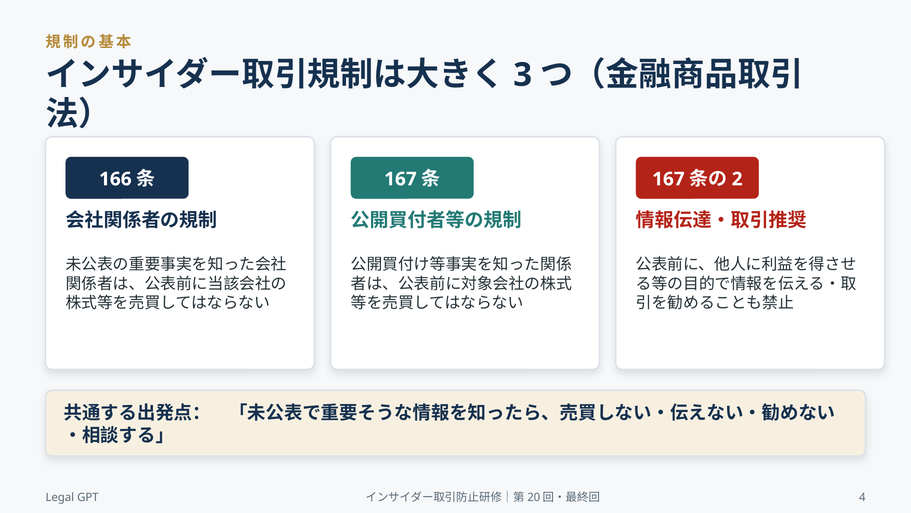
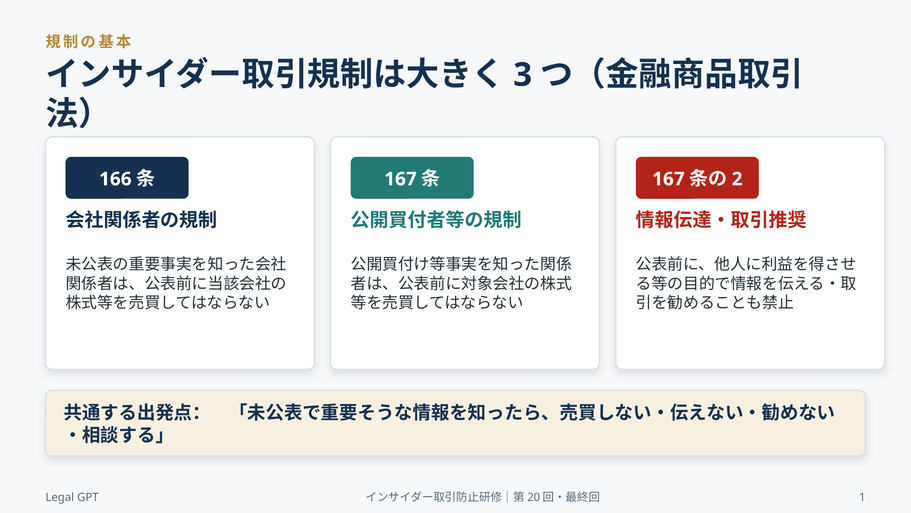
4: 4 -> 1
